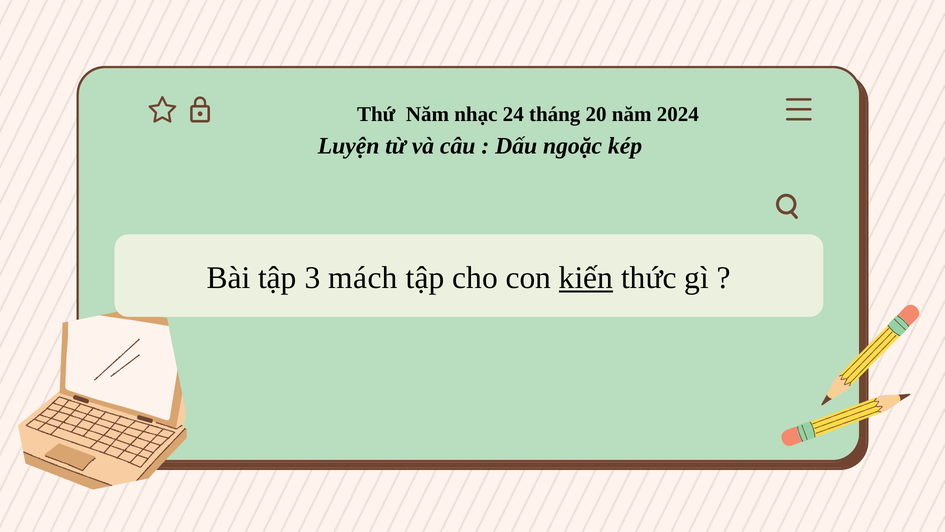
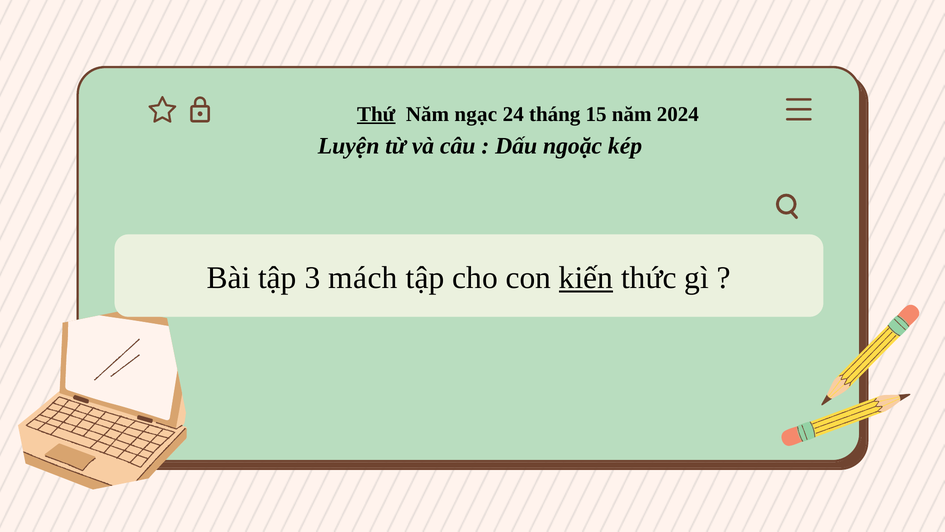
Thứ underline: none -> present
nhạc: nhạc -> ngạc
20: 20 -> 15
